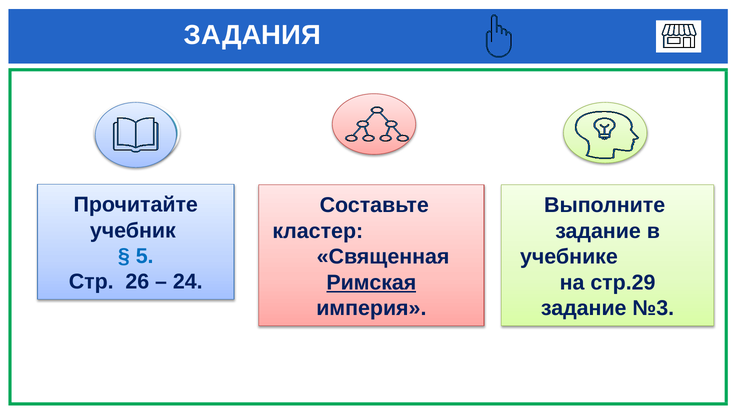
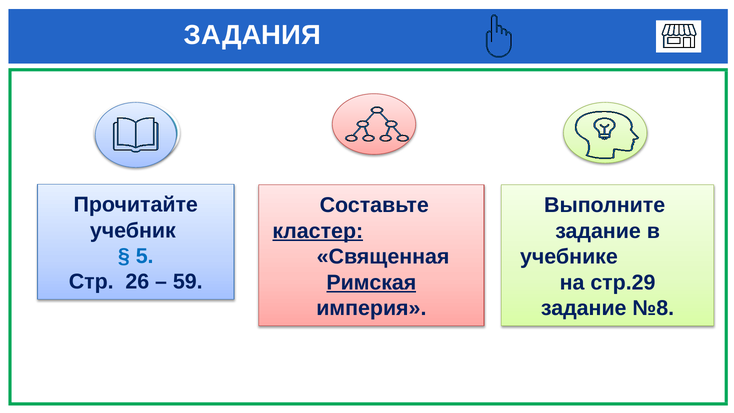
кластер underline: none -> present
24: 24 -> 59
№3: №3 -> №8
